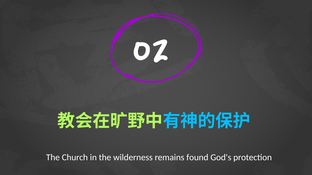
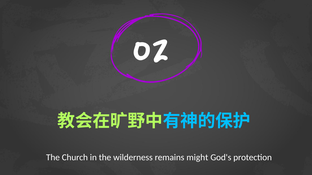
found: found -> might
